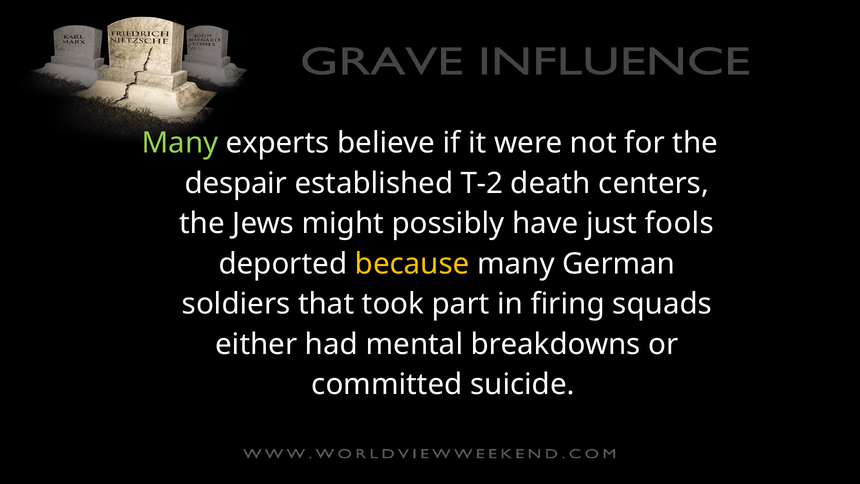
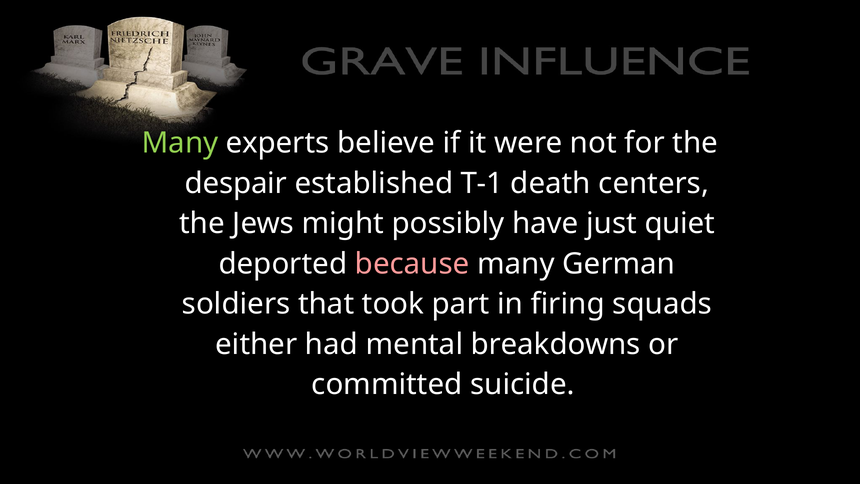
T-2: T-2 -> T-1
fools: fools -> quiet
because colour: yellow -> pink
